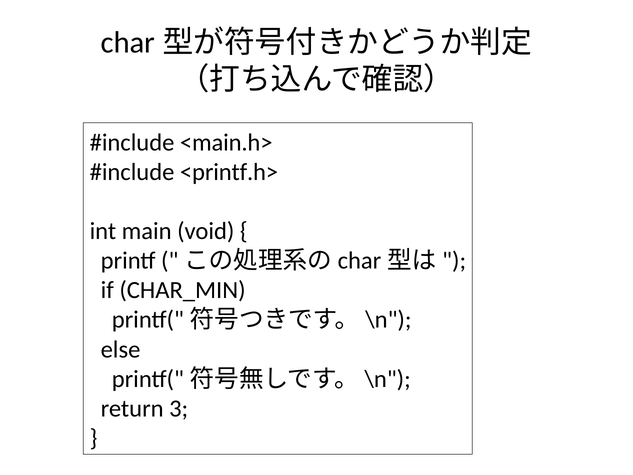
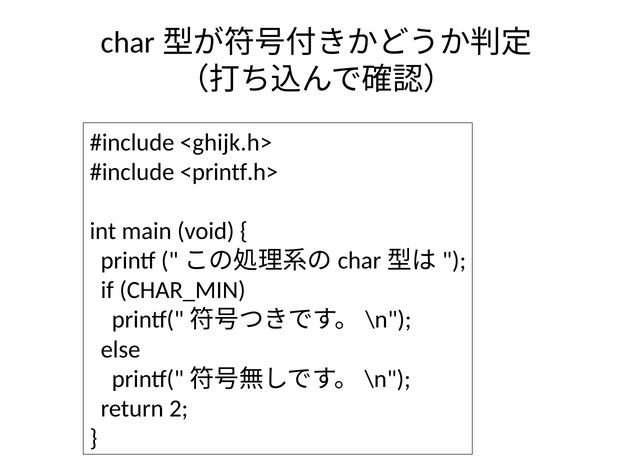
<main.h>: <main.h> -> <ghijk.h>
3: 3 -> 2
